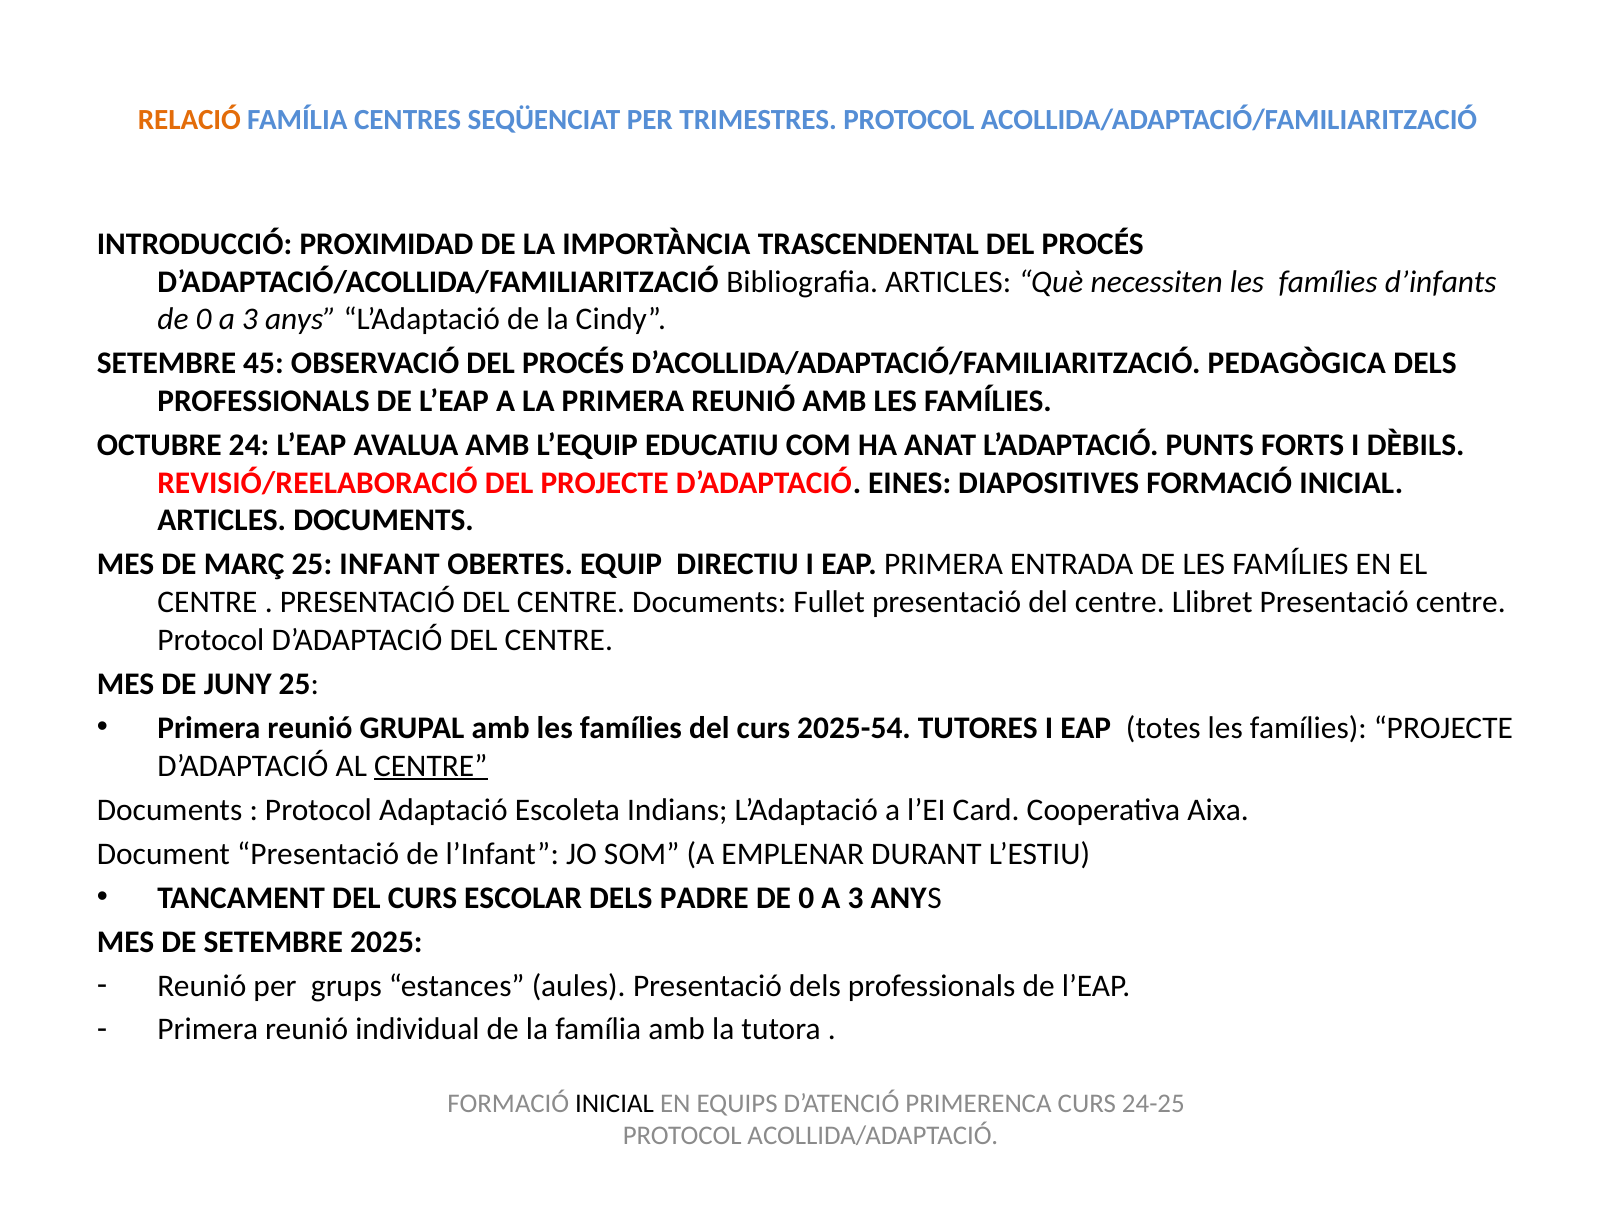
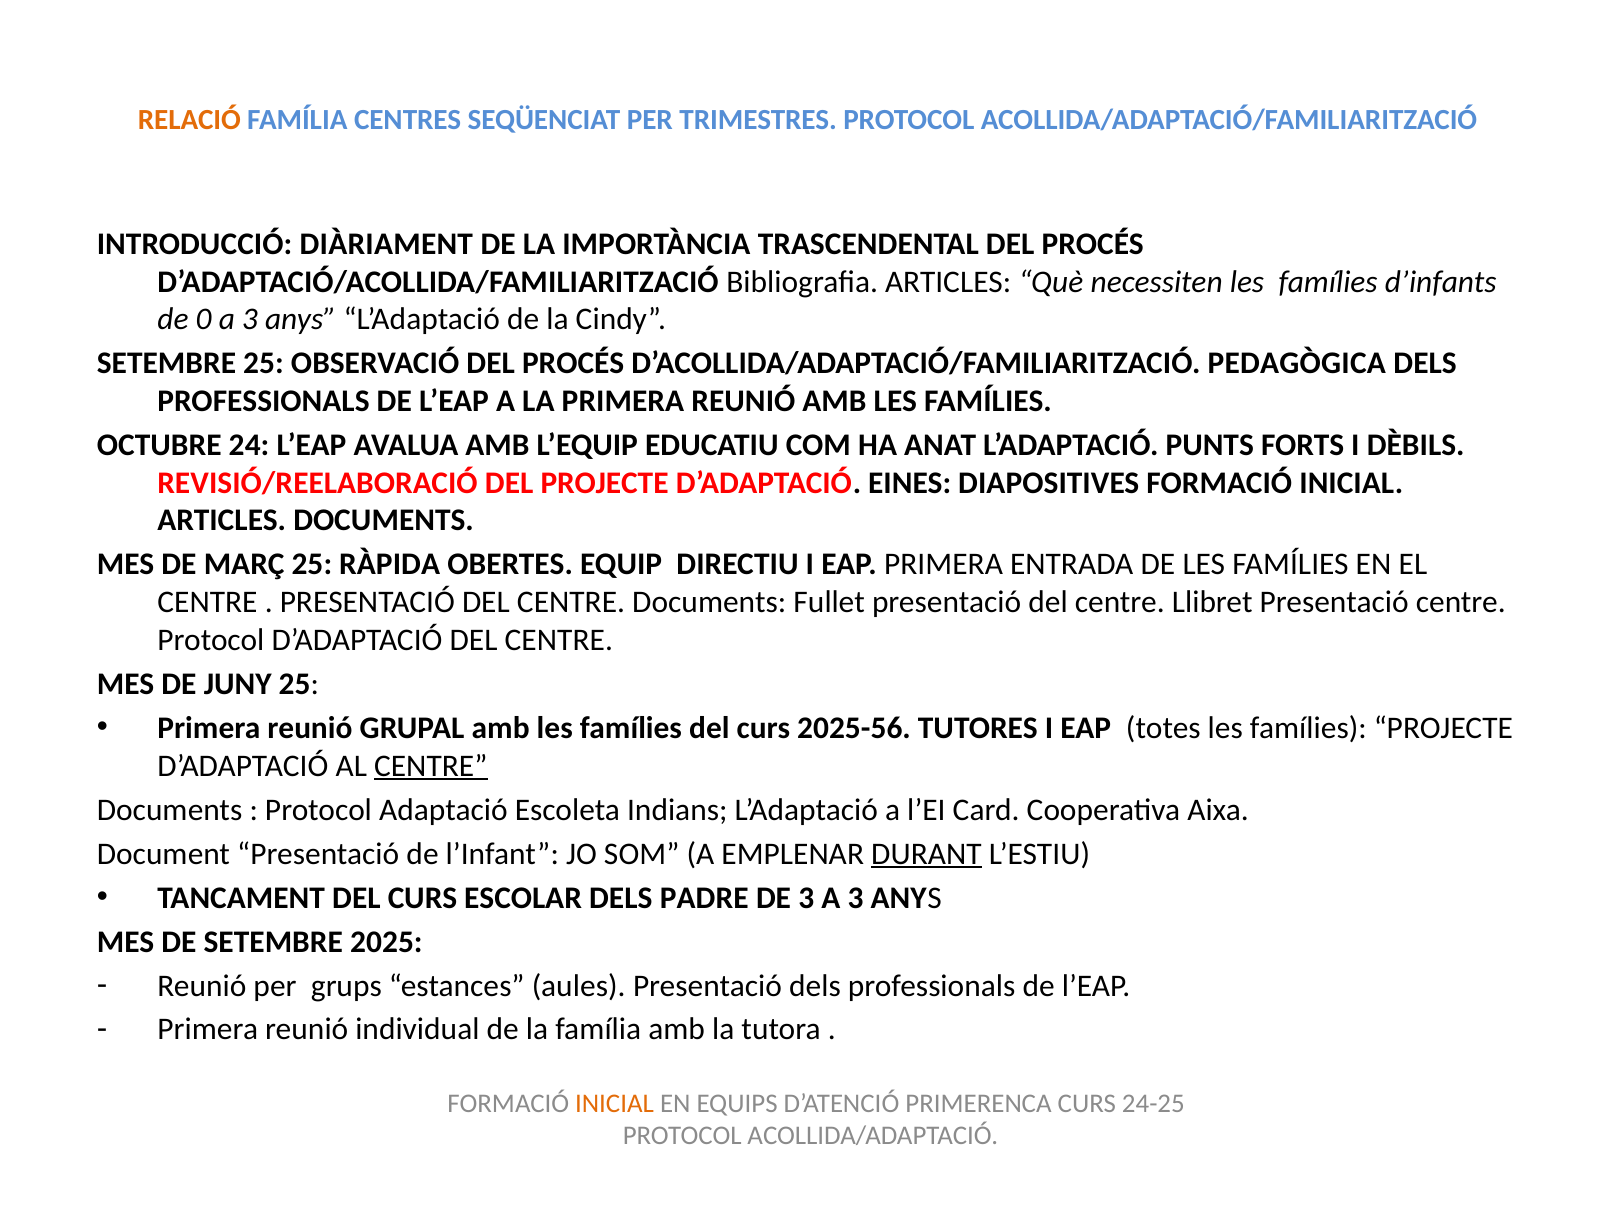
PROXIMIDAD: PROXIMIDAD -> DIÀRIAMENT
SETEMBRE 45: 45 -> 25
INFANT: INFANT -> RÀPIDA
2025-54: 2025-54 -> 2025-56
DURANT underline: none -> present
0 at (806, 898): 0 -> 3
INICIAL at (615, 1103) colour: black -> orange
